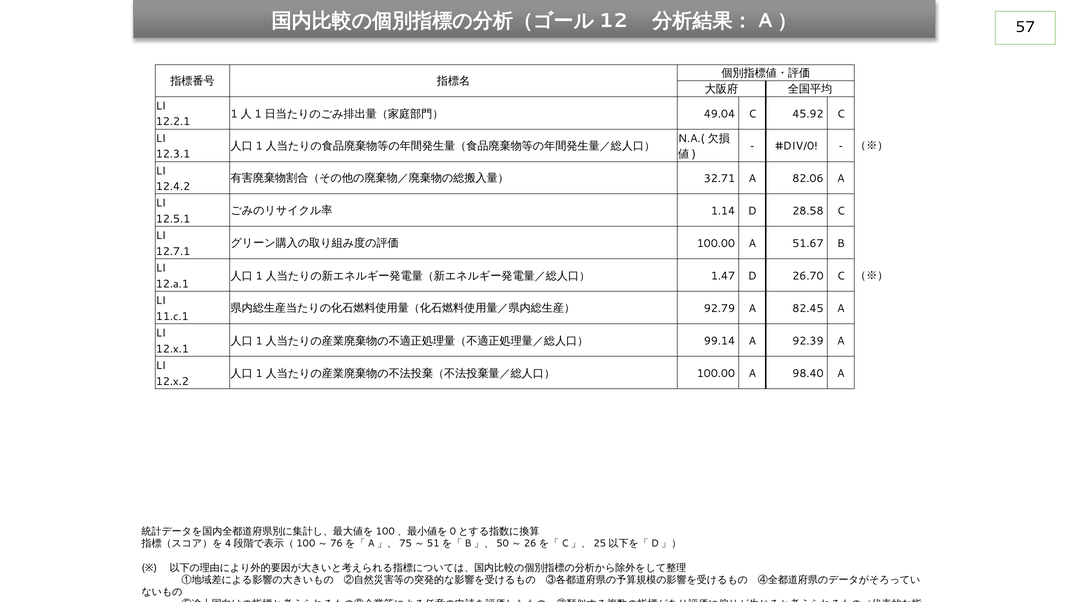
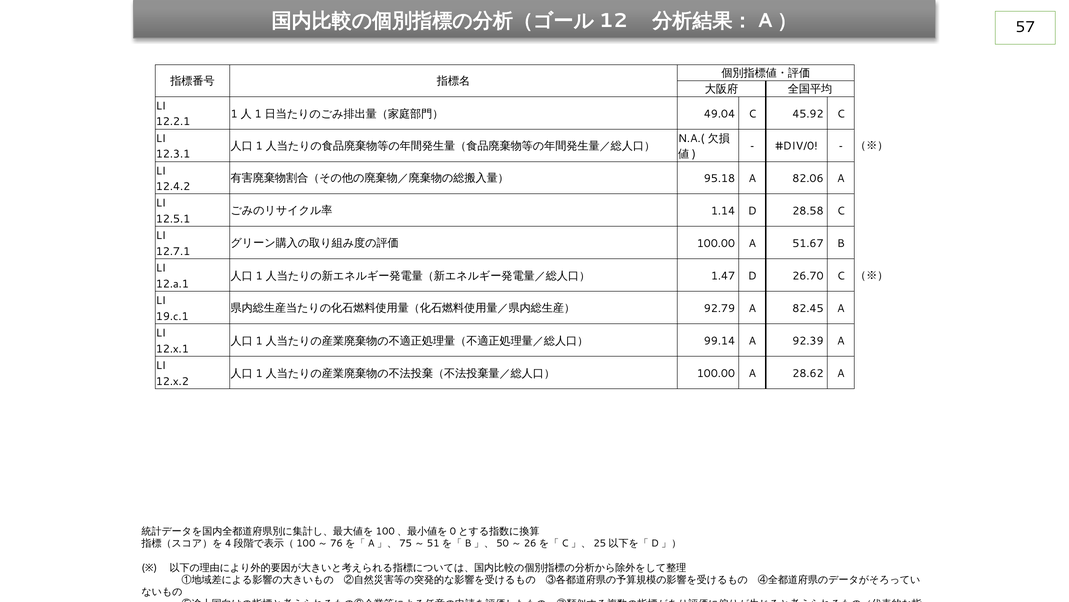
32.71: 32.71 -> 95.18
11.c.1: 11.c.1 -> 19.c.1
98.40: 98.40 -> 28.62
